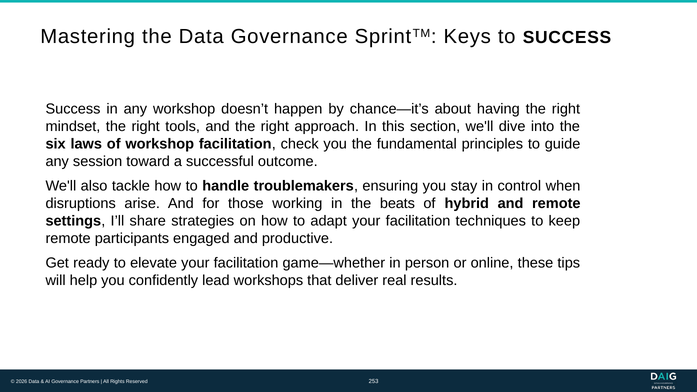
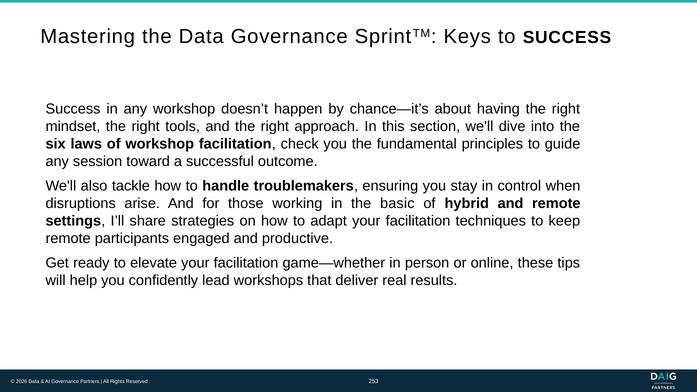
beats: beats -> basic
